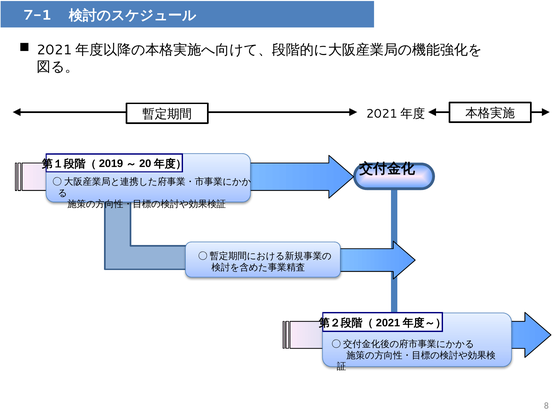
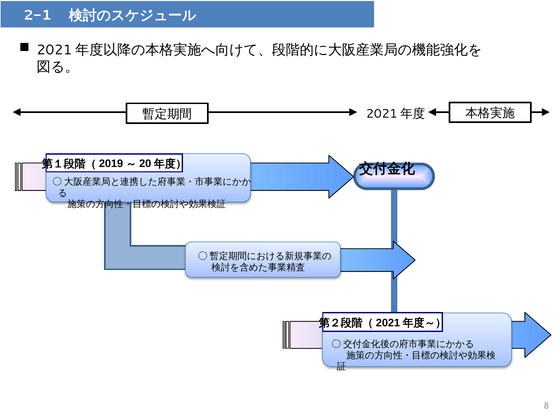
7-1: 7-1 -> 2-1
